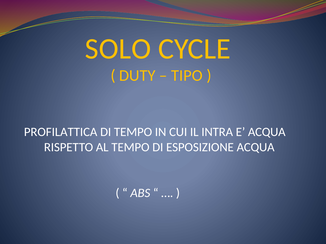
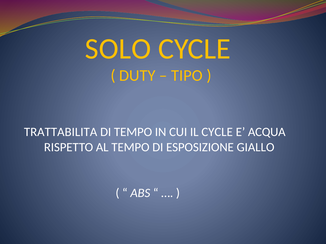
PROFILATTICA: PROFILATTICA -> TRATTABILITA
IL INTRA: INTRA -> CYCLE
ESPOSIZIONE ACQUA: ACQUA -> GIALLO
